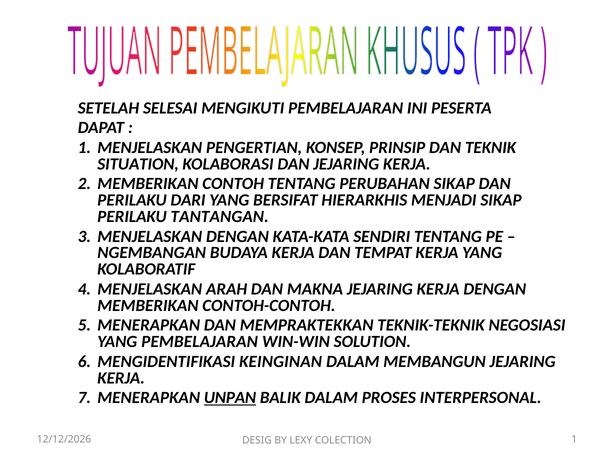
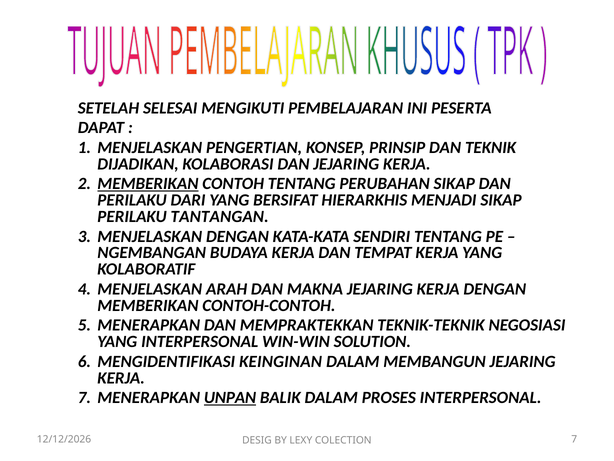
SITUATION: SITUATION -> DIJADIKAN
MEMBERIKAN at (148, 184) underline: none -> present
YANG PEMBELAJARAN: PEMBELAJARAN -> INTERPERSONAL
COLECTION 1: 1 -> 7
